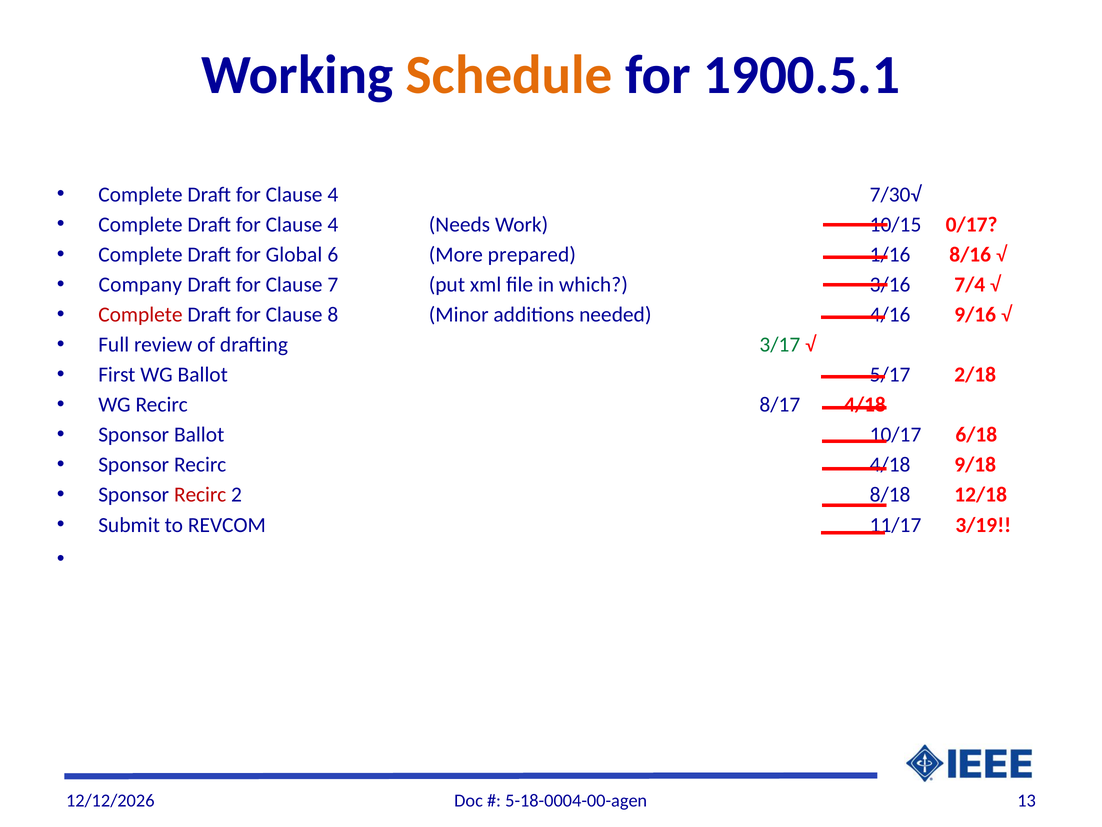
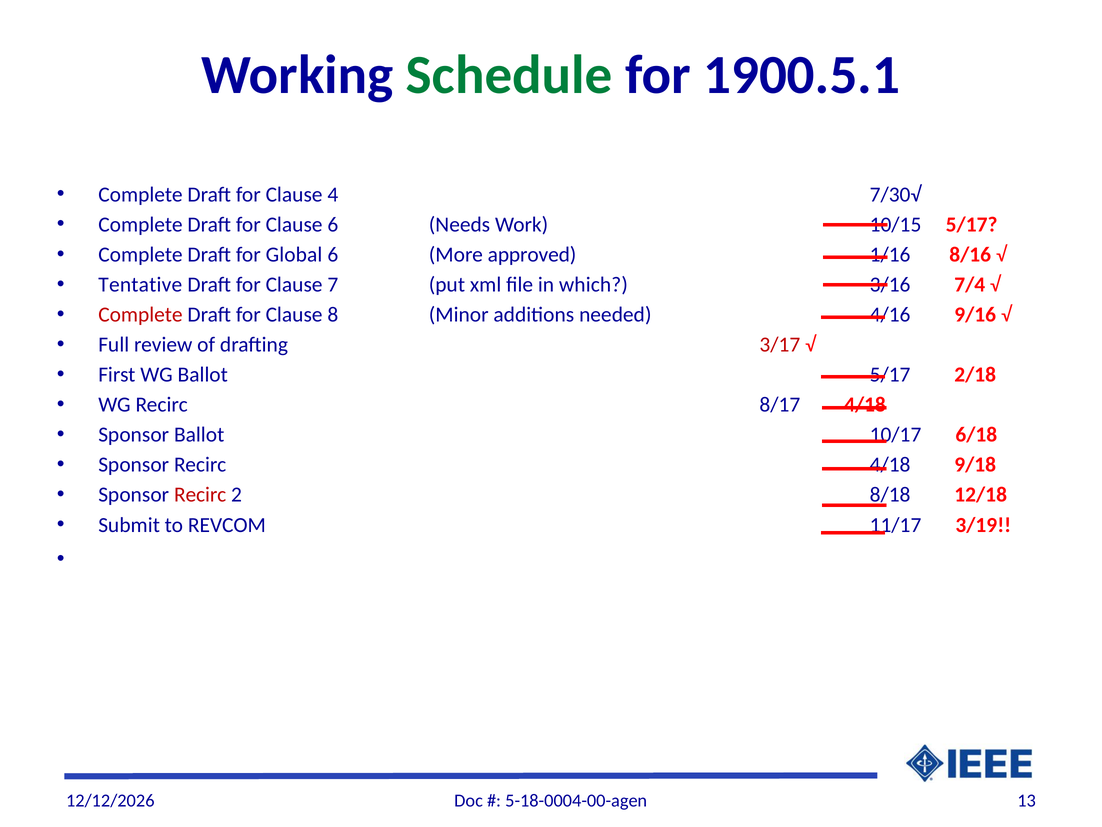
Schedule colour: orange -> green
4 at (333, 224): 4 -> 6
10/15 0/17: 0/17 -> 5/17
prepared: prepared -> approved
Company: Company -> Tentative
3/17 colour: green -> red
